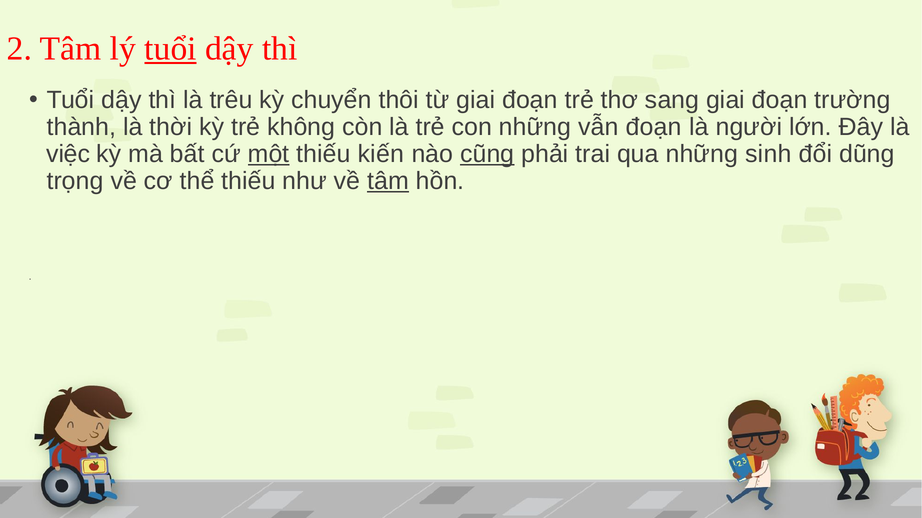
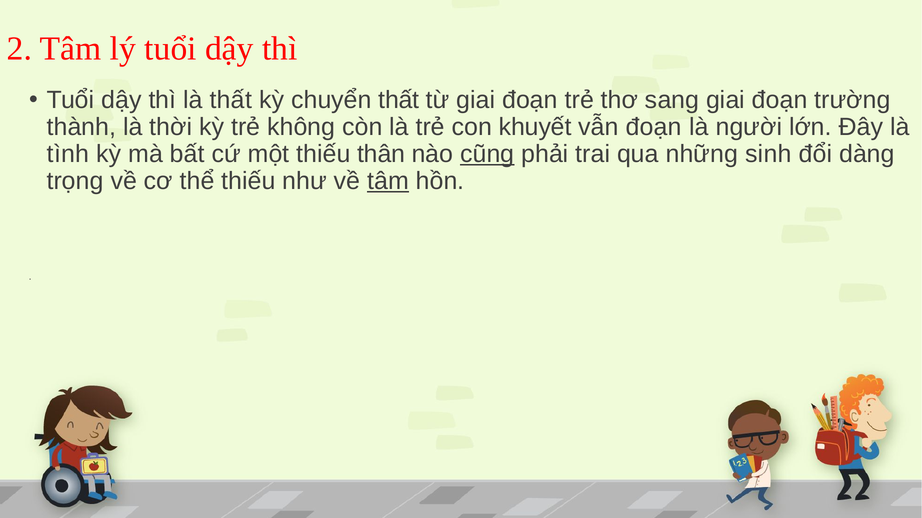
tuổi at (171, 49) underline: present -> none
là trêu: trêu -> thất
chuyển thôi: thôi -> thất
con những: những -> khuyết
việc: việc -> tình
một underline: present -> none
kiến: kiến -> thân
dũng: dũng -> dàng
